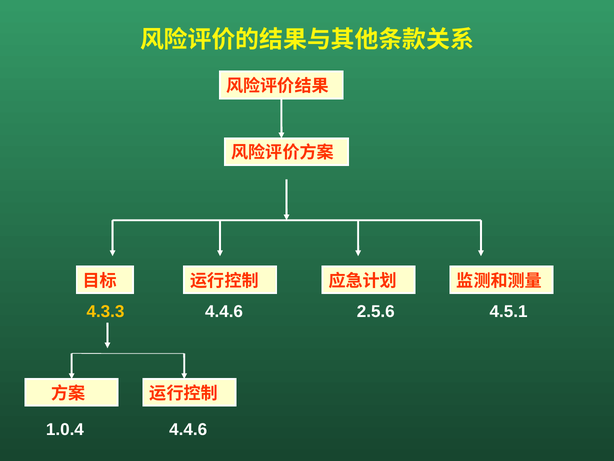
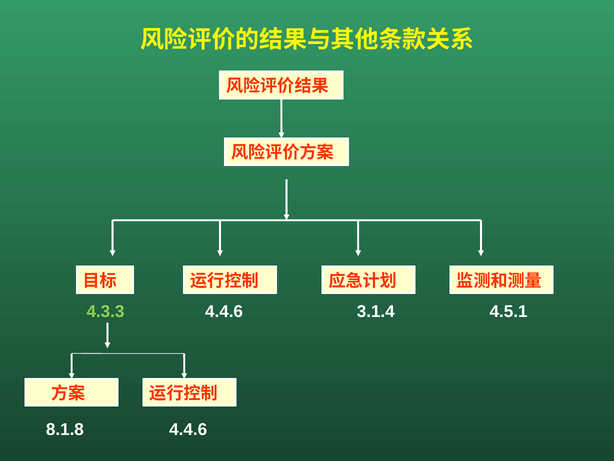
4.3.3 colour: yellow -> light green
2.5.6: 2.5.6 -> 3.1.4
1.0.4: 1.0.4 -> 8.1.8
